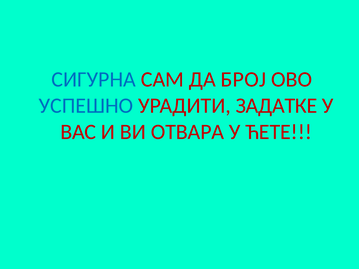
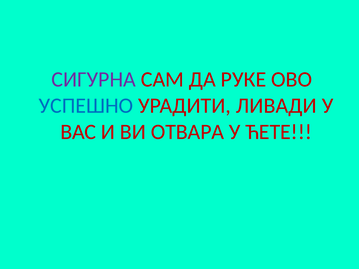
СИГУРНА colour: blue -> purple
БРОЈ: БРОЈ -> РУКЕ
ЗАДАТКЕ: ЗАДАТКЕ -> ЛИВАДИ
